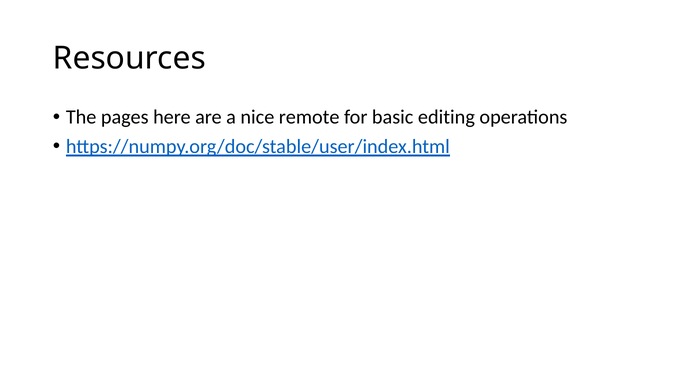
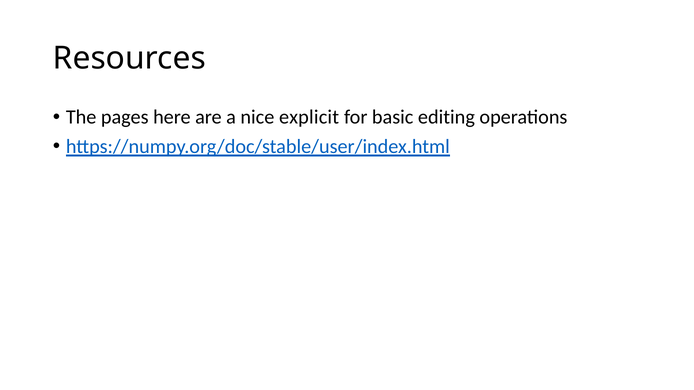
remote: remote -> explicit
